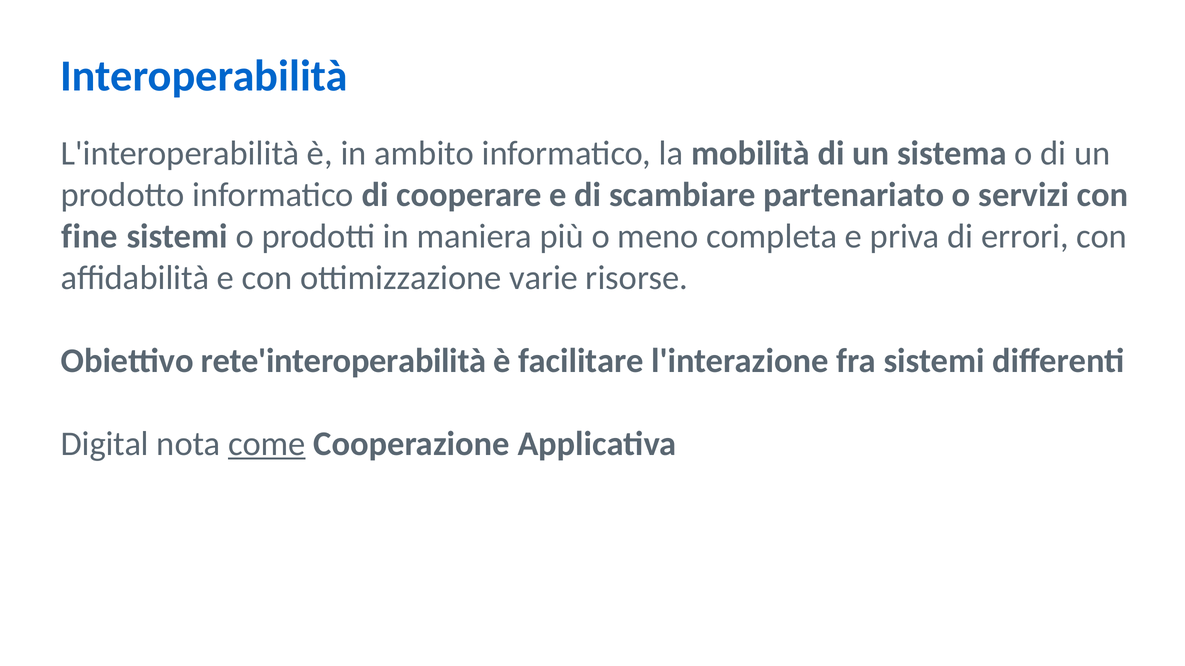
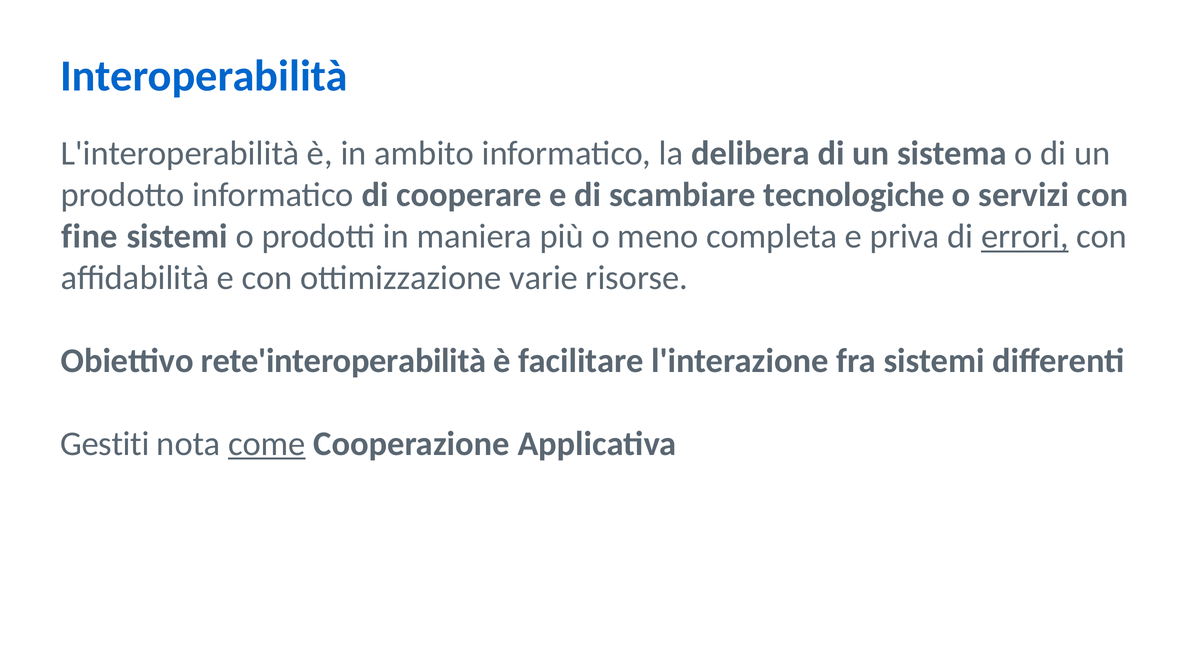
mobilità: mobilità -> delibera
partenariato: partenariato -> tecnologiche
errori underline: none -> present
Digital: Digital -> Gestiti
